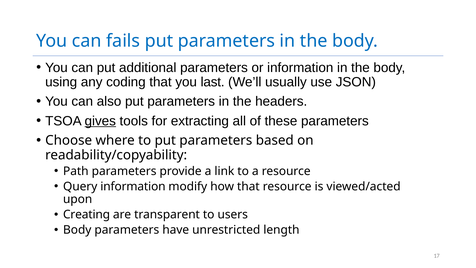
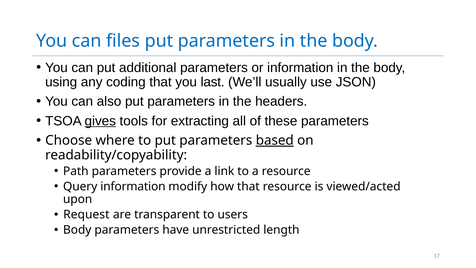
fails: fails -> files
based underline: none -> present
Creating: Creating -> Request
